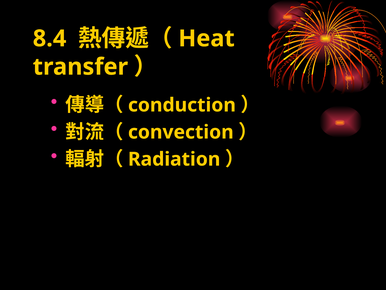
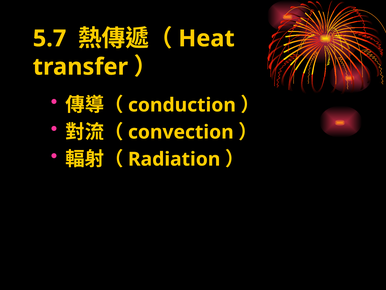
8.4: 8.4 -> 5.7
